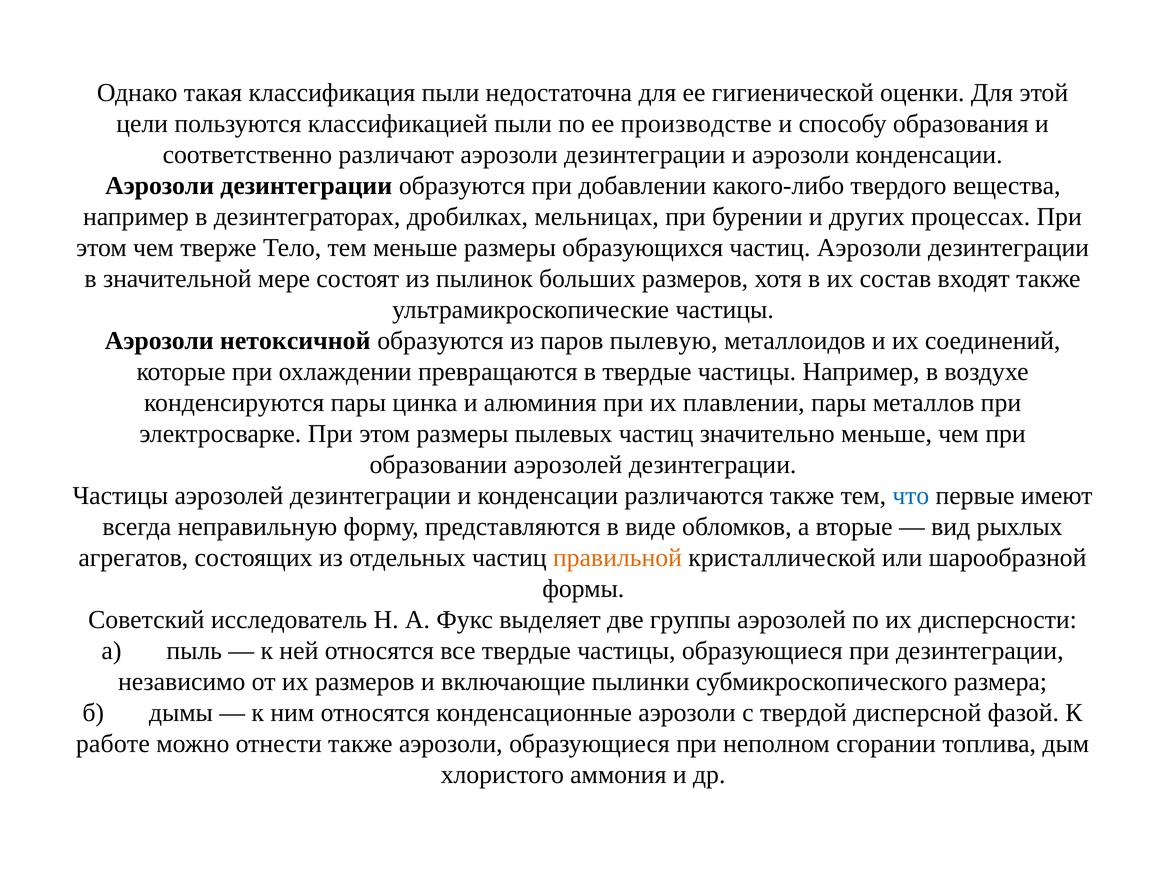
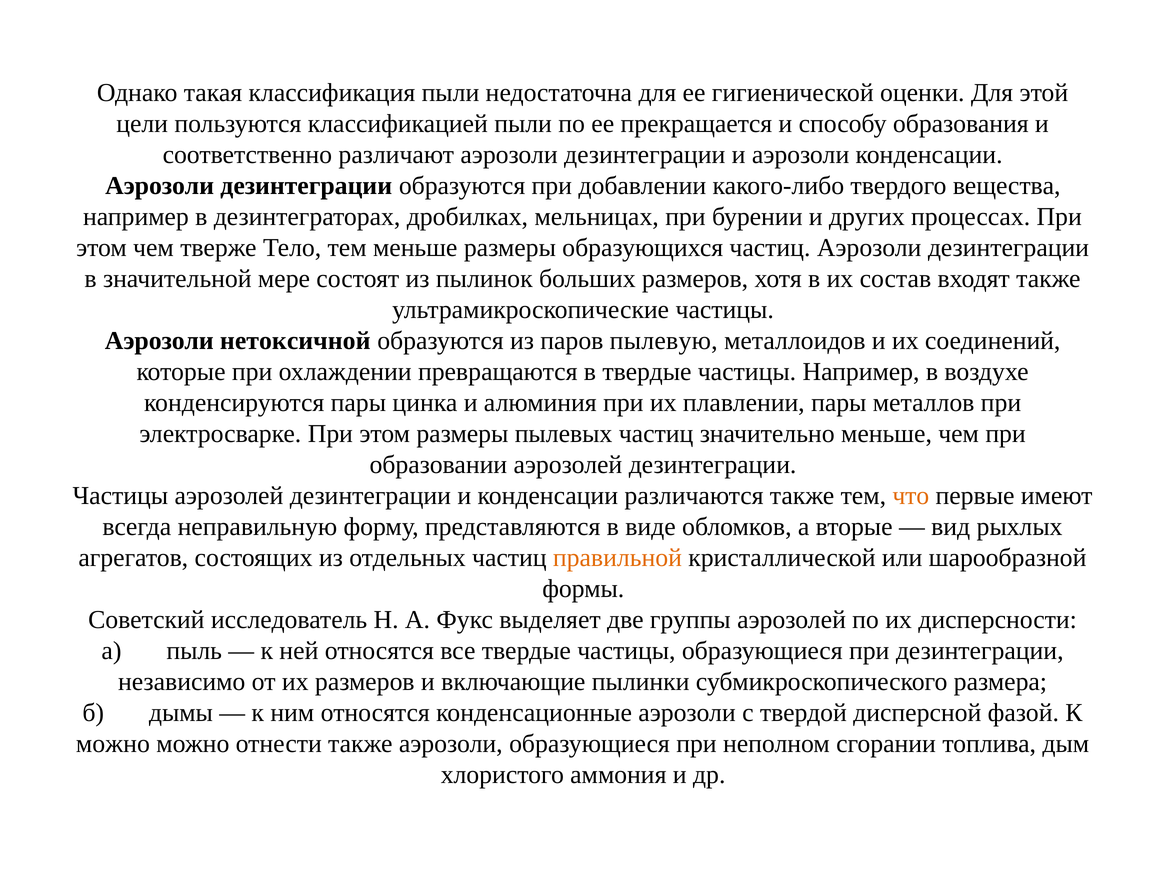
производстве: производстве -> прекращается
что colour: blue -> orange
работе at (113, 743): работе -> можно
